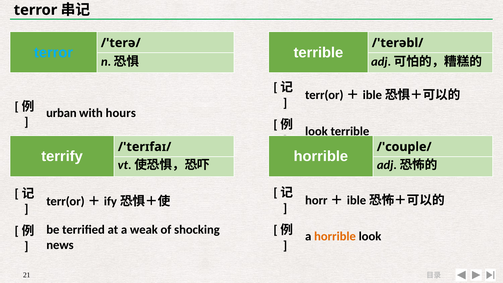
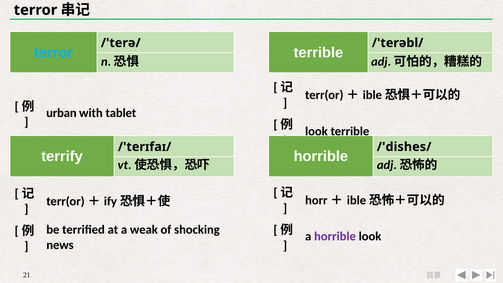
hours: hours -> tablet
/'couple/: /'couple/ -> /'dishes/
horrible at (335, 236) colour: orange -> purple
